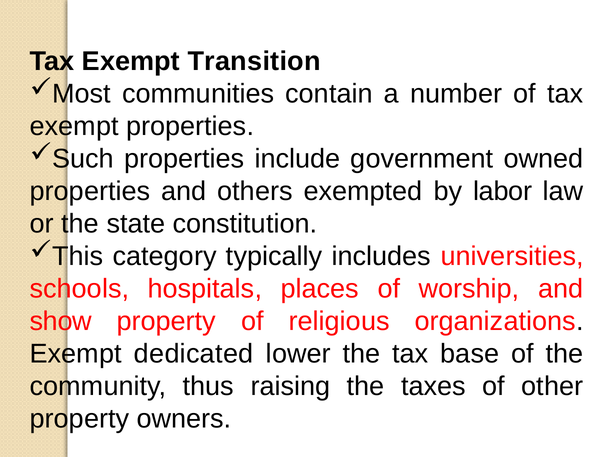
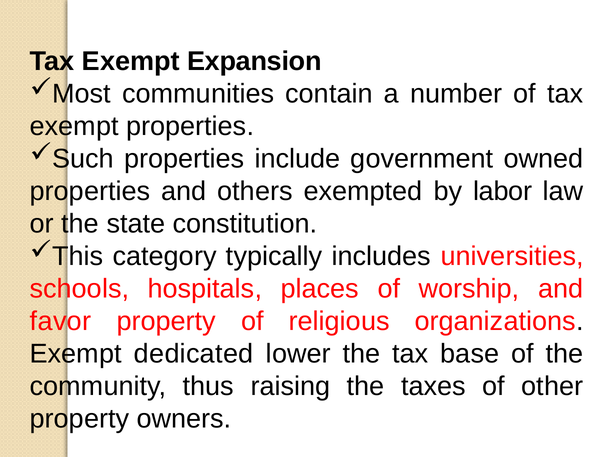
Transition: Transition -> Expansion
show: show -> favor
